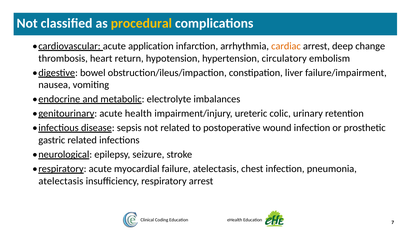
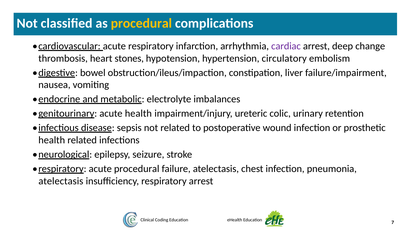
acute application: application -> respiratory
cardiac colour: orange -> purple
return: return -> stones
gastric at (52, 140): gastric -> health
acute myocardial: myocardial -> procedural
